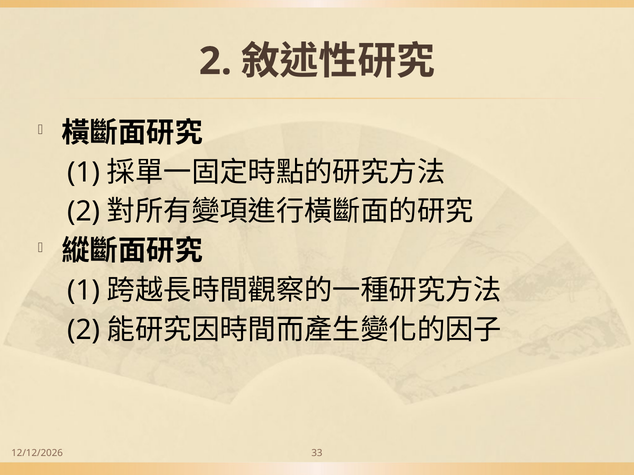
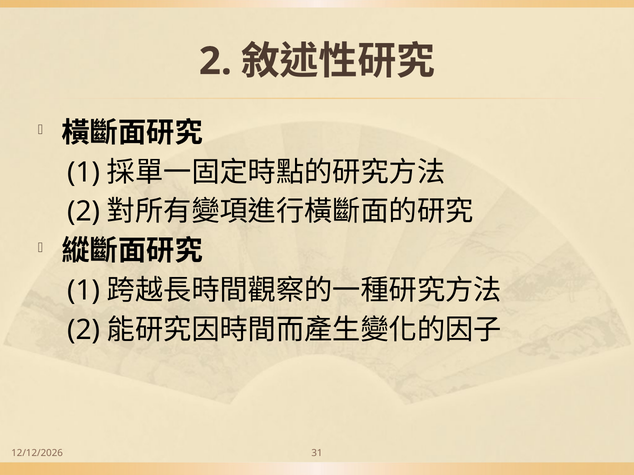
33: 33 -> 31
